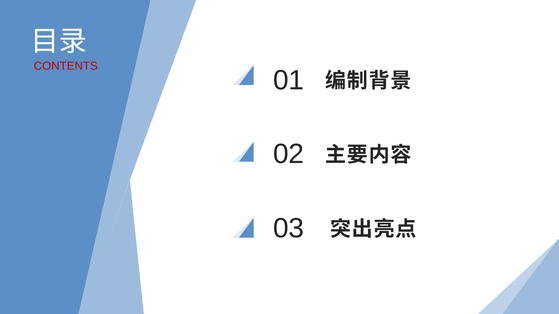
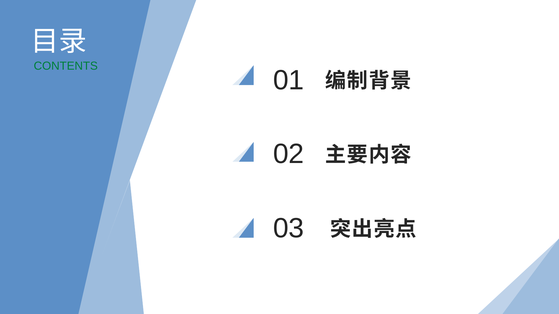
CONTENTS colour: red -> green
